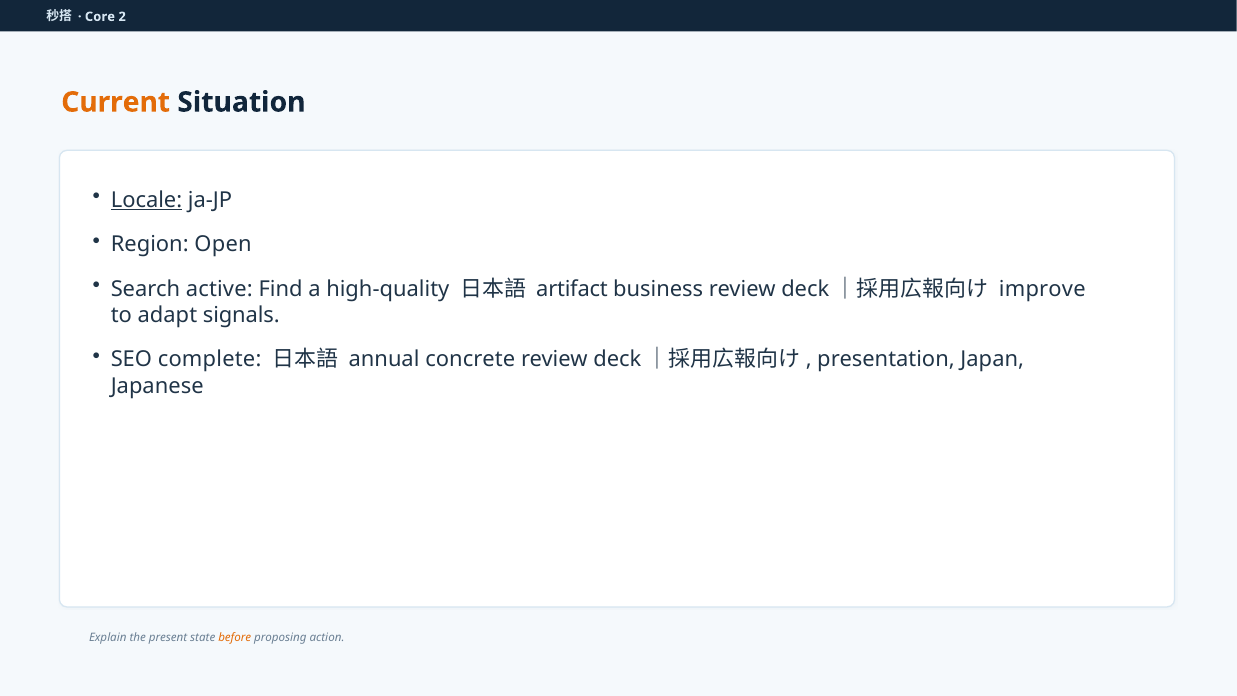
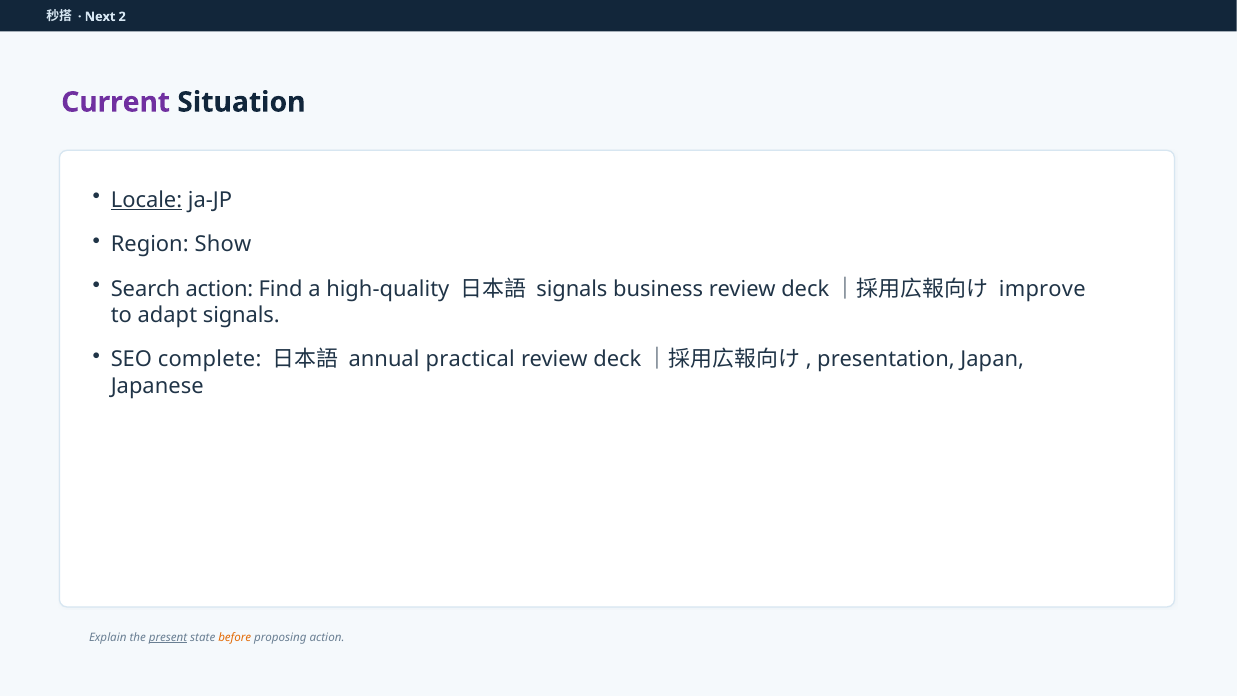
Core: Core -> Next
Current colour: orange -> purple
Open: Open -> Show
Search active: active -> action
artifact at (572, 289): artifact -> signals
concrete: concrete -> practical
present underline: none -> present
